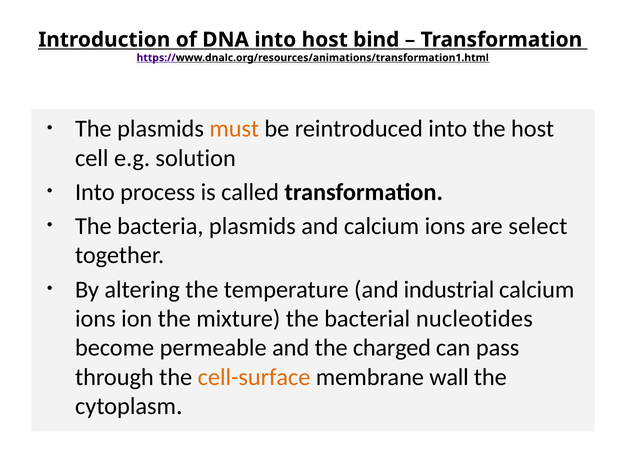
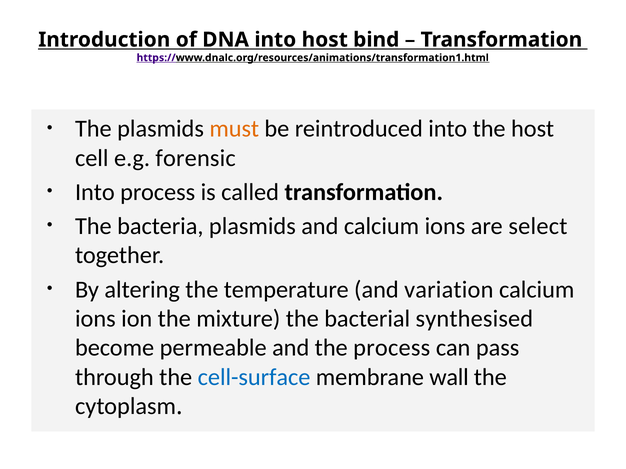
solution: solution -> forensic
industrial: industrial -> variation
nucleotides: nucleotides -> synthesised
the charged: charged -> process
cell-surface colour: orange -> blue
